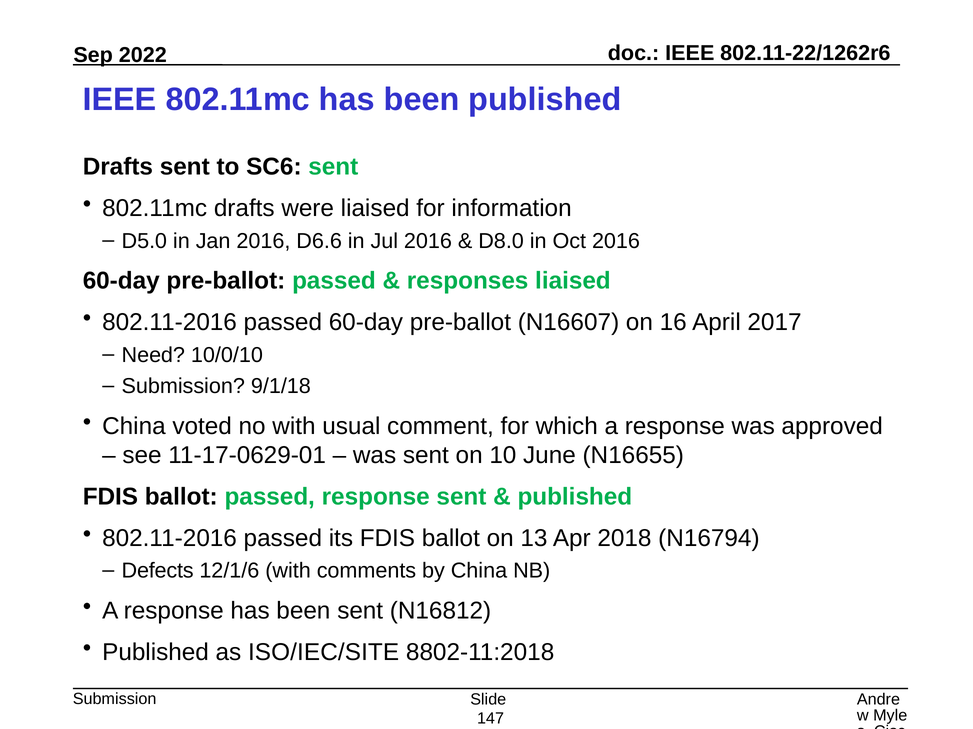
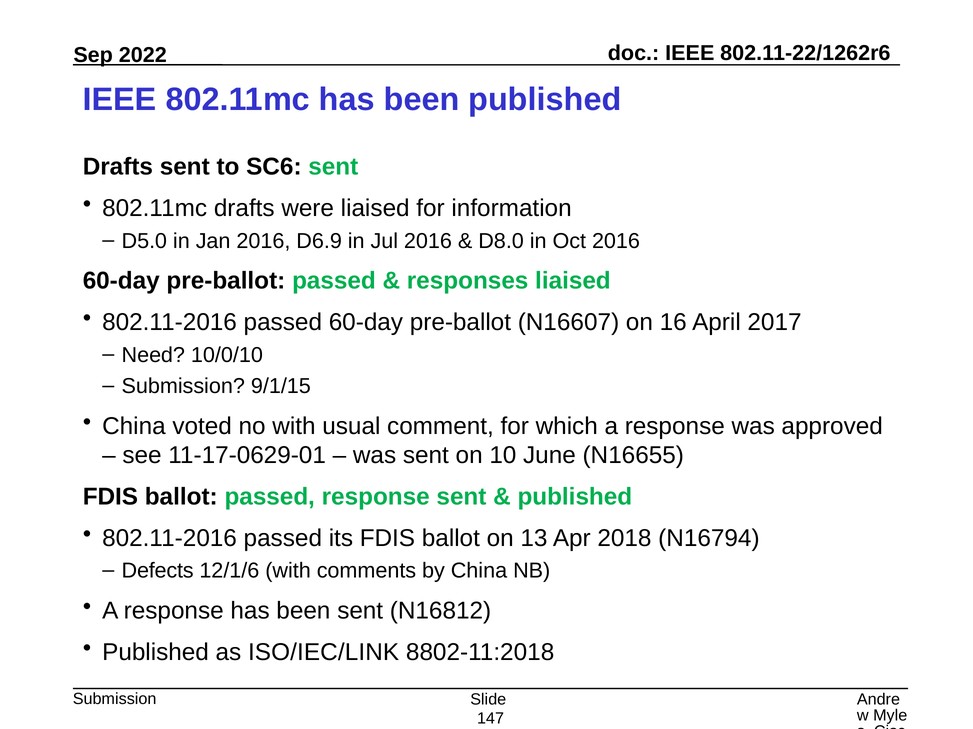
D6.6: D6.6 -> D6.9
9/1/18: 9/1/18 -> 9/1/15
ISO/IEC/SITE: ISO/IEC/SITE -> ISO/IEC/LINK
